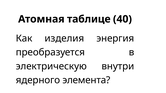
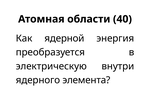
таблице: таблице -> области
изделия: изделия -> ядерной
